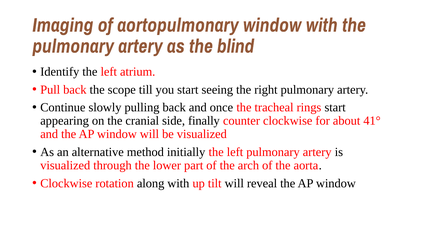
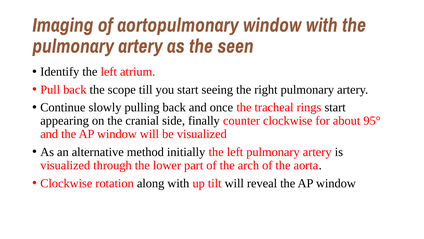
blind: blind -> seen
41°: 41° -> 95°
